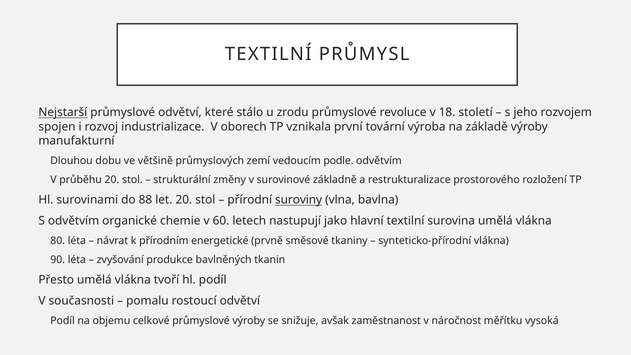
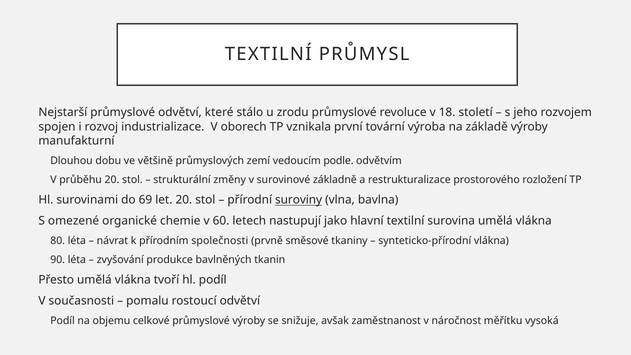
Nejstarší underline: present -> none
88: 88 -> 69
S odvětvím: odvětvím -> omezené
energetické: energetické -> společnosti
